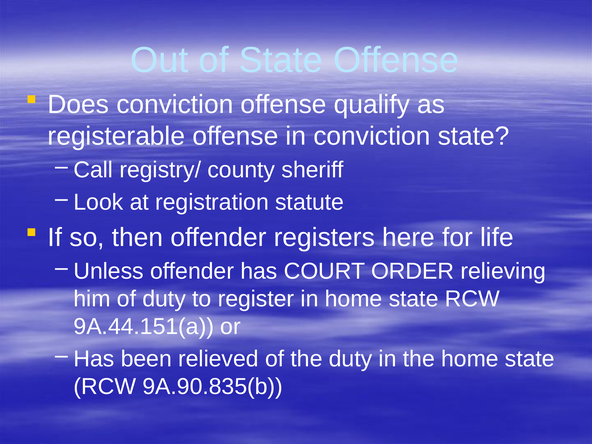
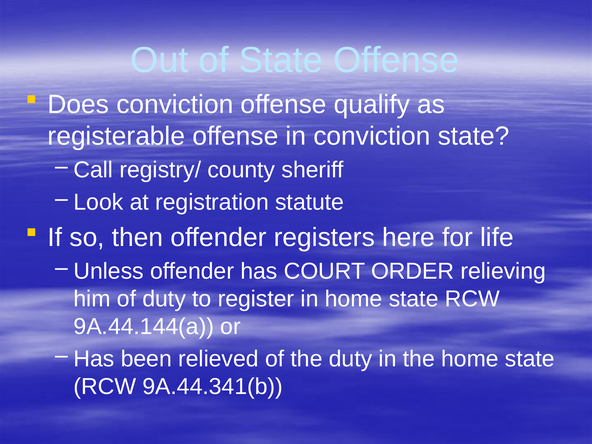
9A.44.151(a: 9A.44.151(a -> 9A.44.144(a
9A.90.835(b: 9A.90.835(b -> 9A.44.341(b
